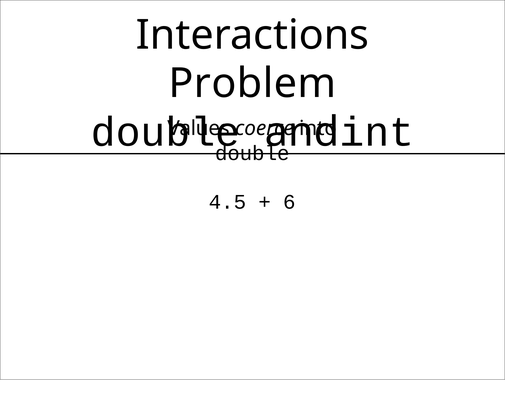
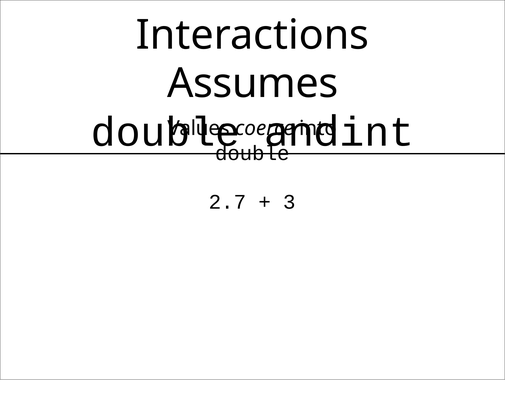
Problem: Problem -> Assumes
4.5: 4.5 -> 2.7
6: 6 -> 3
